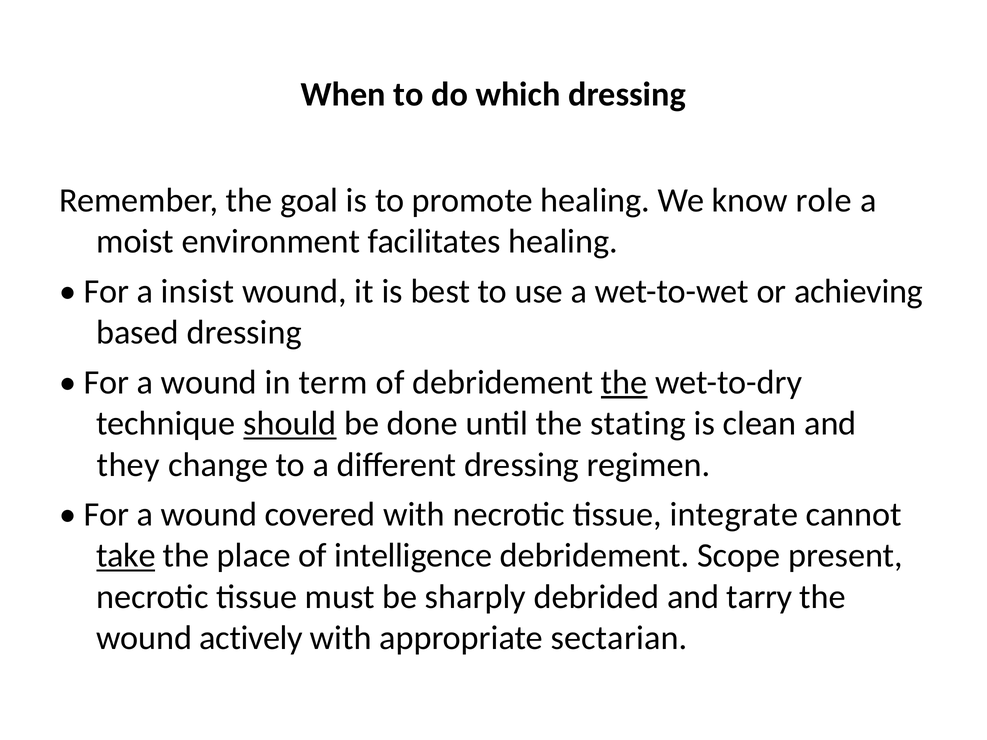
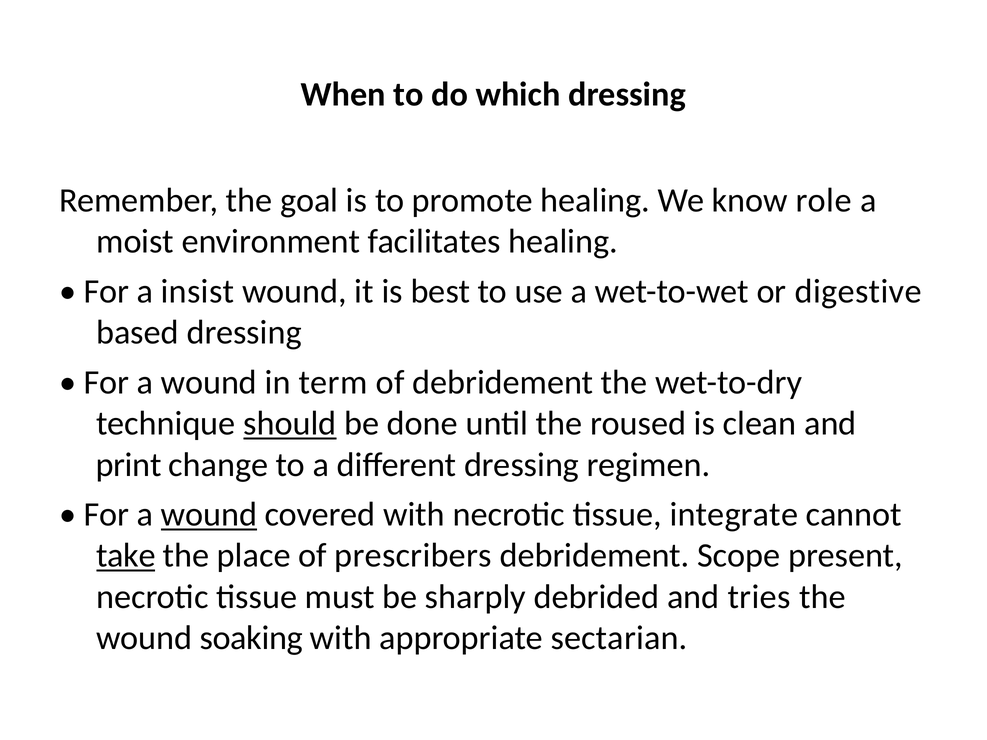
achieving: achieving -> digestive
the at (624, 383) underline: present -> none
stating: stating -> roused
they: they -> print
wound at (209, 515) underline: none -> present
intelligence: intelligence -> prescribers
tarry: tarry -> tries
actively: actively -> soaking
